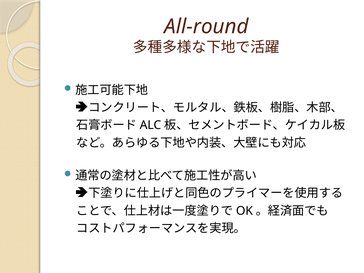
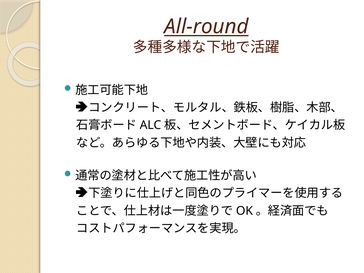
All-round underline: none -> present
